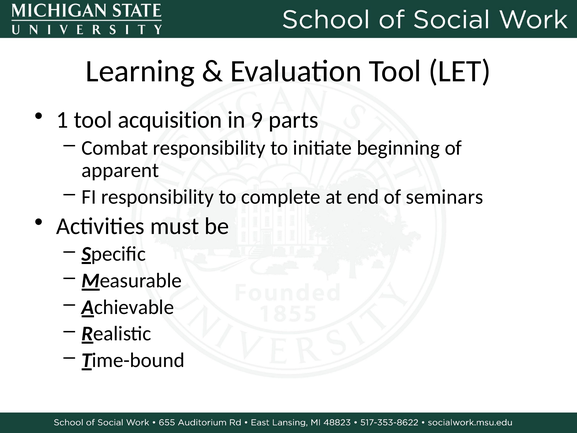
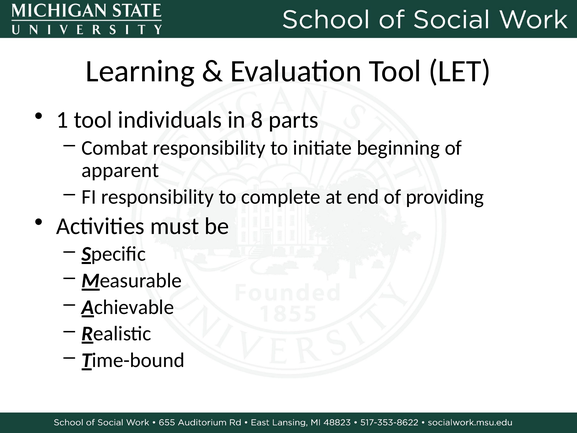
acquisition: acquisition -> individuals
9: 9 -> 8
seminars: seminars -> providing
